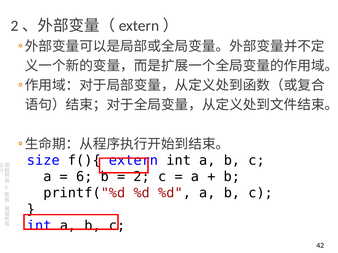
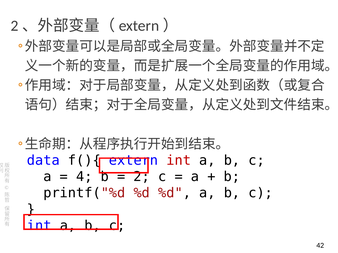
size: size -> data
int at (179, 161) colour: black -> red
6: 6 -> 4
